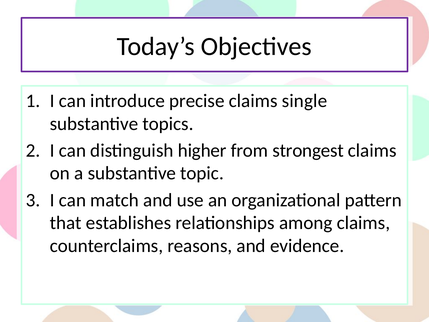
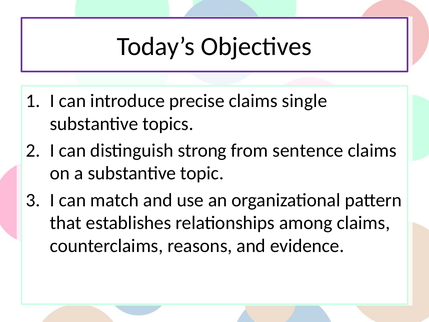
higher: higher -> strong
strongest: strongest -> sentence
